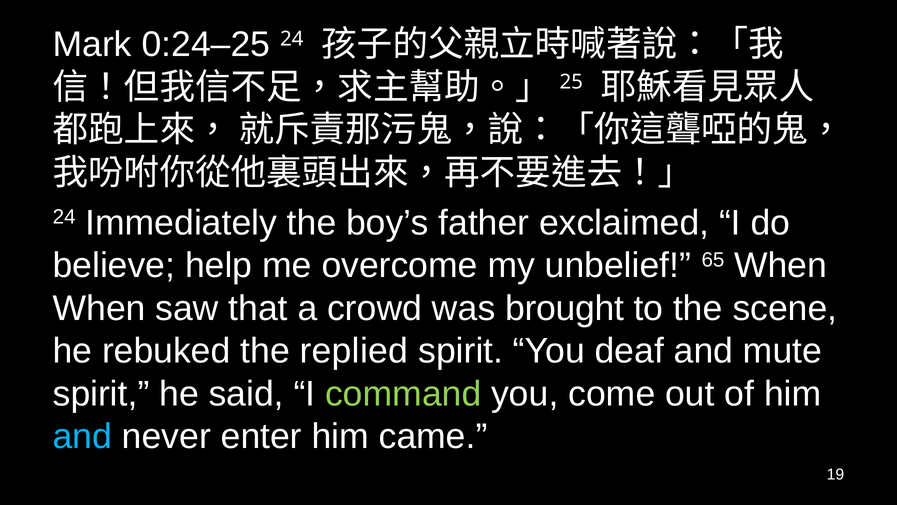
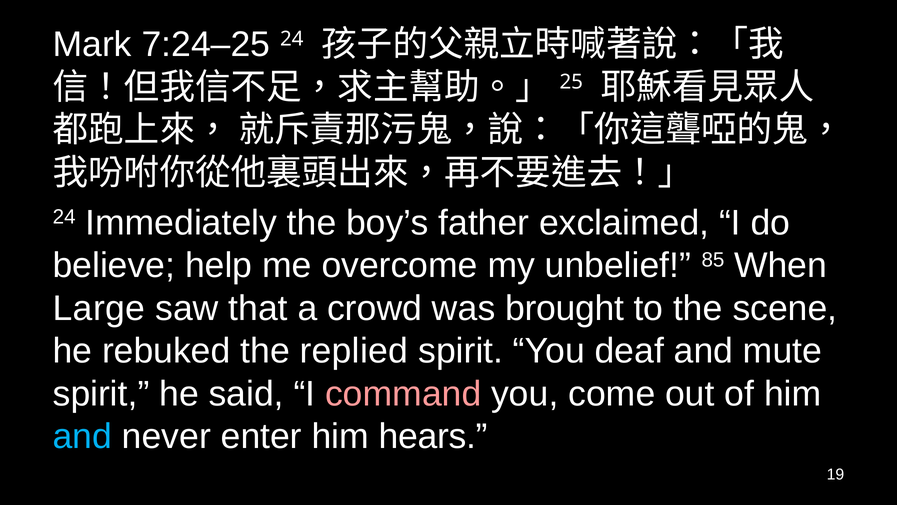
0:24–25: 0:24–25 -> 7:24–25
65: 65 -> 85
When at (99, 308): When -> Large
command colour: light green -> pink
came: came -> hears
